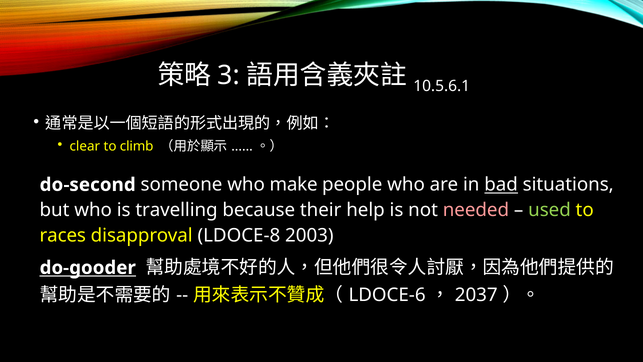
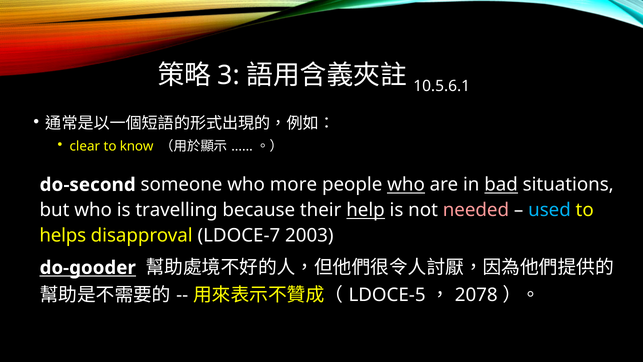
climb: climb -> know
make: make -> more
who at (406, 185) underline: none -> present
help underline: none -> present
used colour: light green -> light blue
races: races -> helps
LDOCE-8: LDOCE-8 -> LDOCE-7
LDOCE-6: LDOCE-6 -> LDOCE-5
2037: 2037 -> 2078
